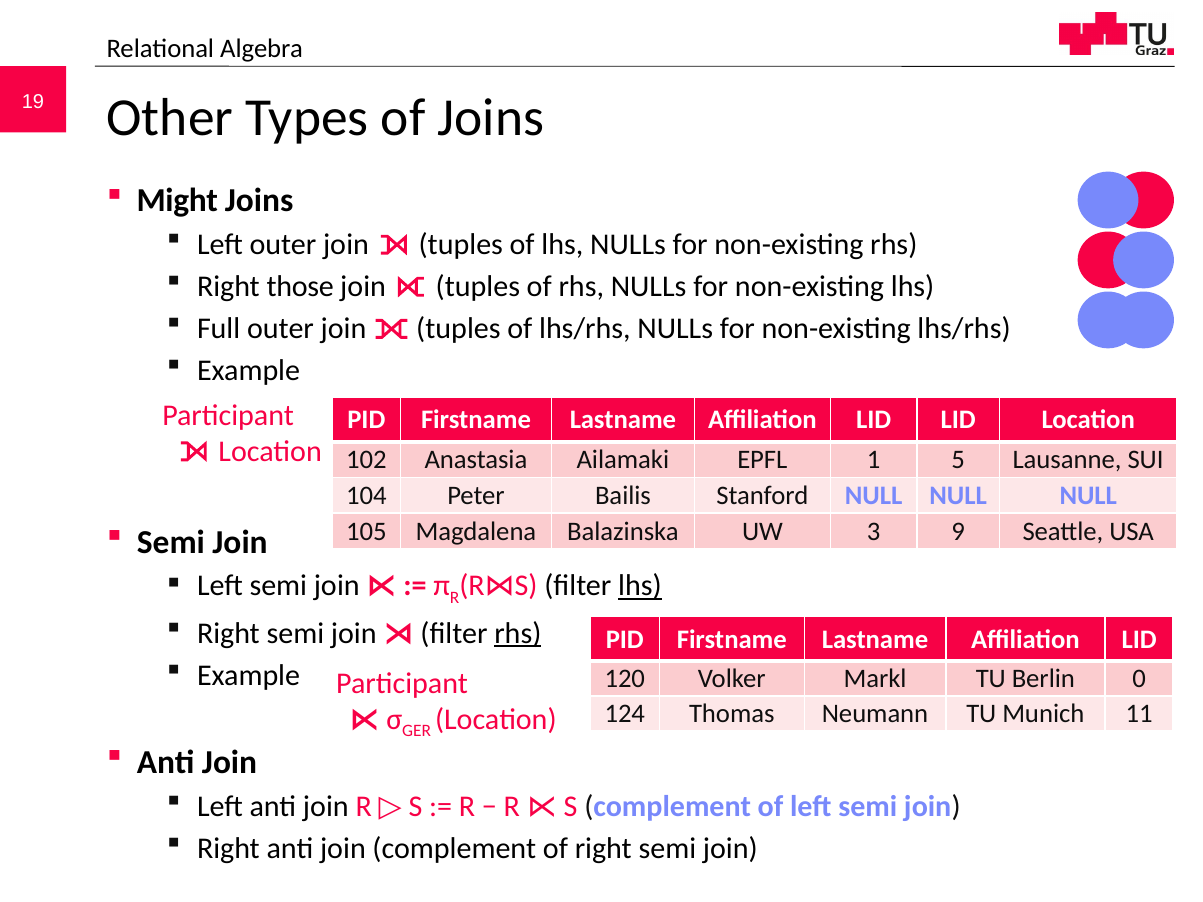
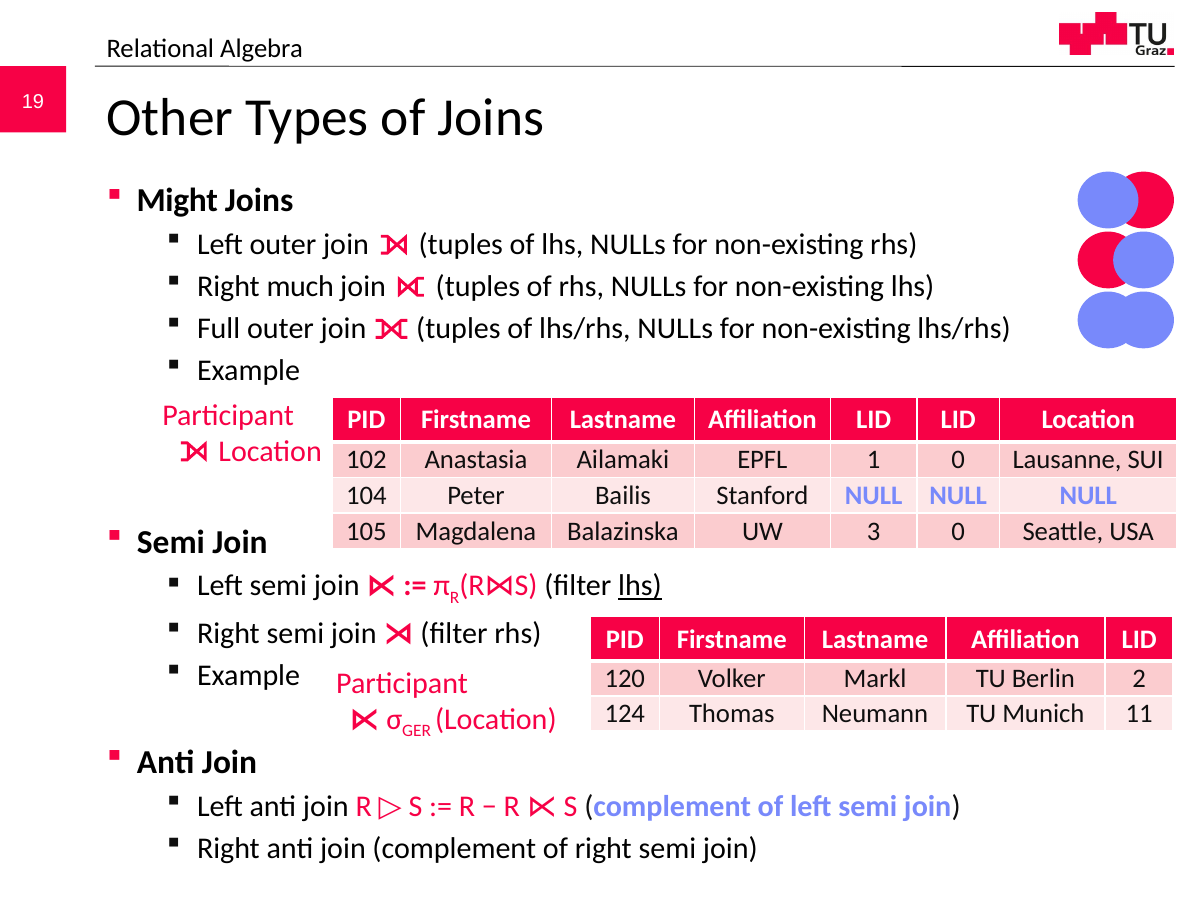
those: those -> much
1 5: 5 -> 0
3 9: 9 -> 0
rhs at (518, 633) underline: present -> none
0: 0 -> 2
